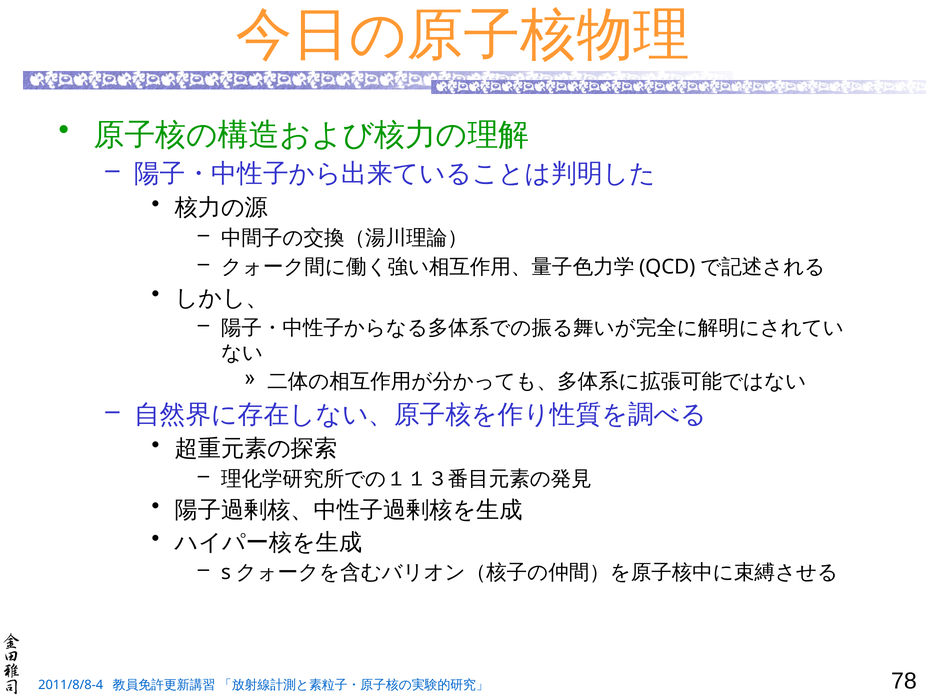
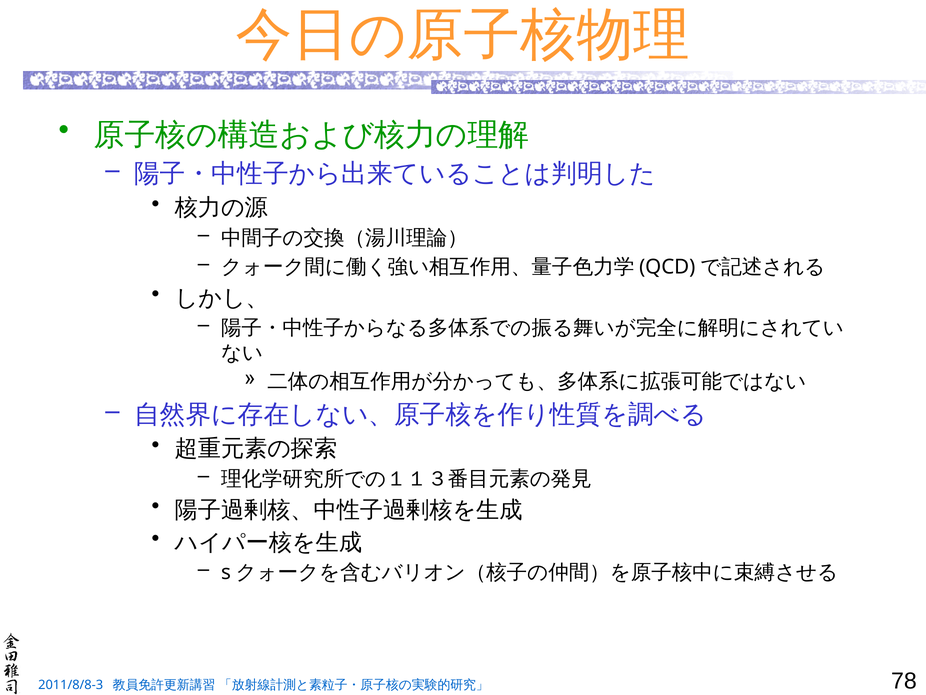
2011/8/8-4: 2011/8/8-4 -> 2011/8/8-3
